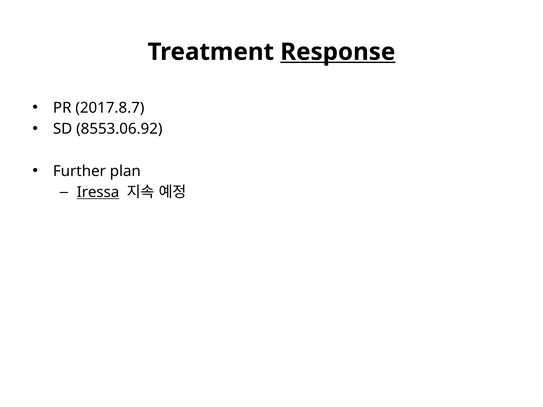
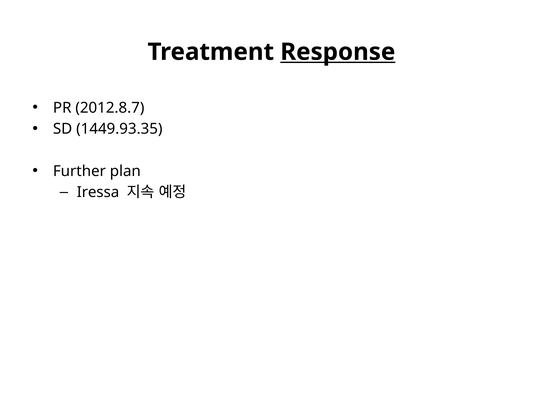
2017.8.7: 2017.8.7 -> 2012.8.7
8553.06.92: 8553.06.92 -> 1449.93.35
Iressa underline: present -> none
